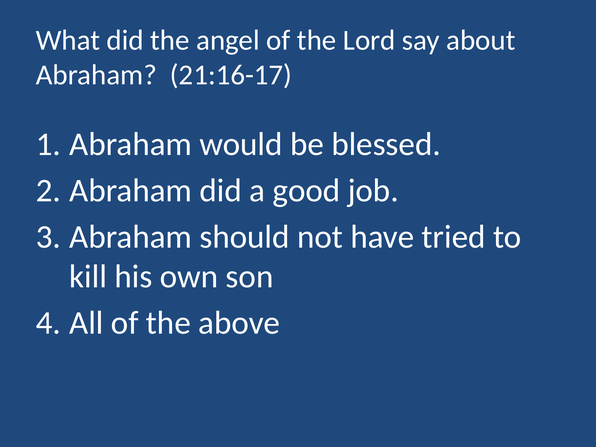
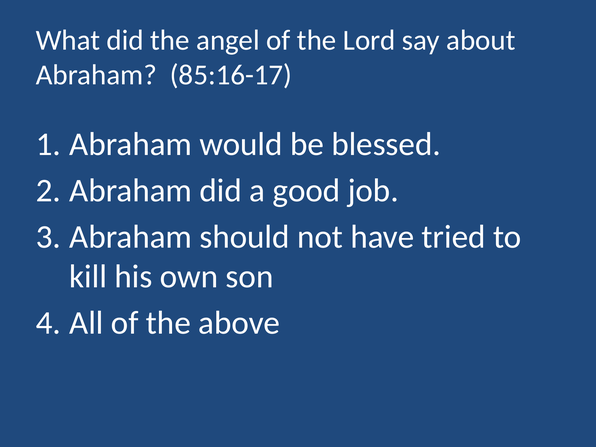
21:16-17: 21:16-17 -> 85:16-17
